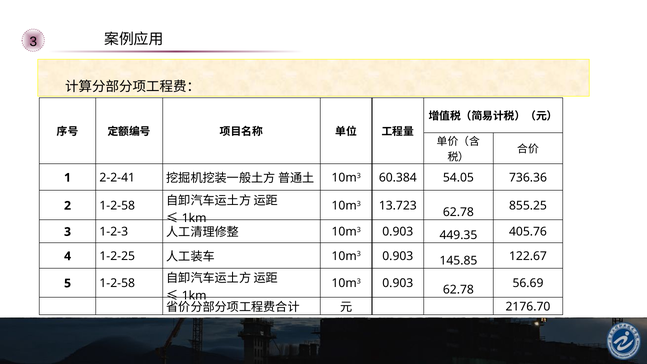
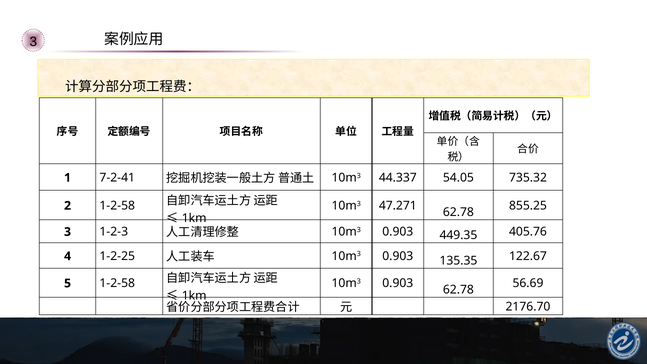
2-2-41: 2-2-41 -> 7-2-41
60.384: 60.384 -> 44.337
736.36: 736.36 -> 735.32
13.723: 13.723 -> 47.271
145.85: 145.85 -> 135.35
